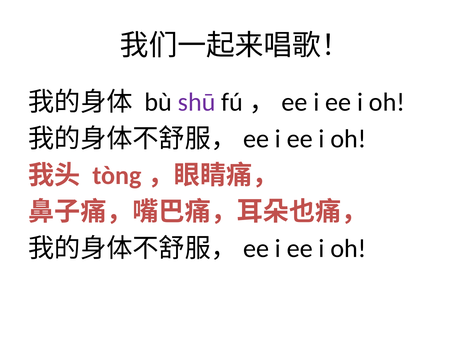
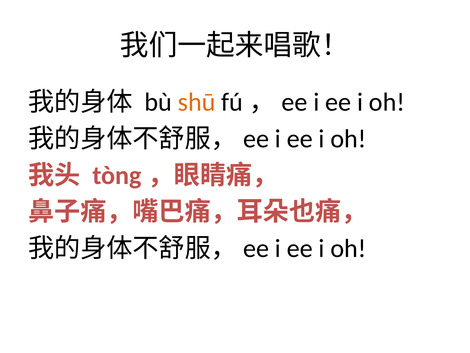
shū colour: purple -> orange
